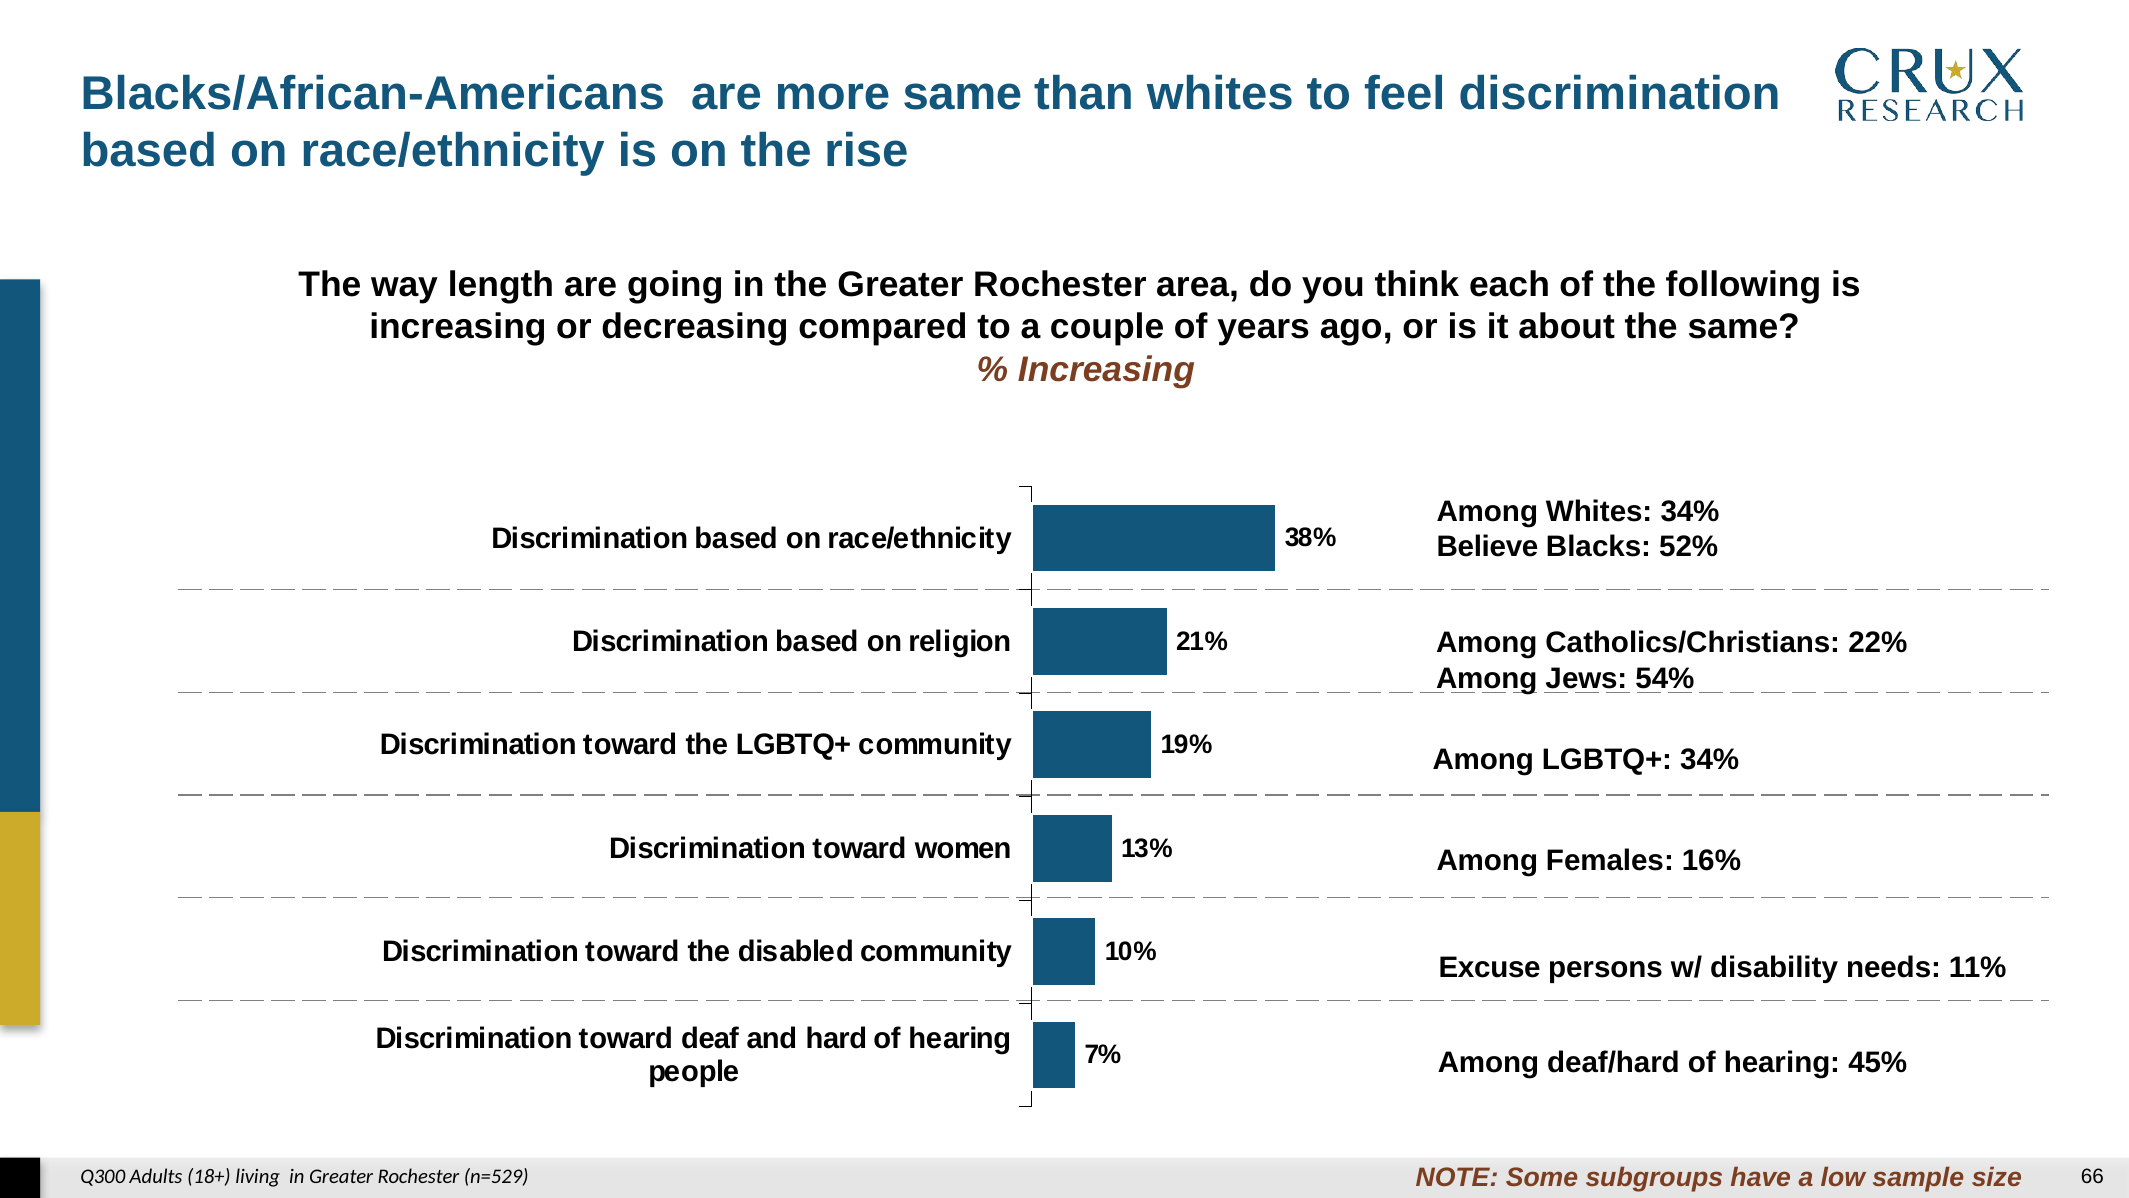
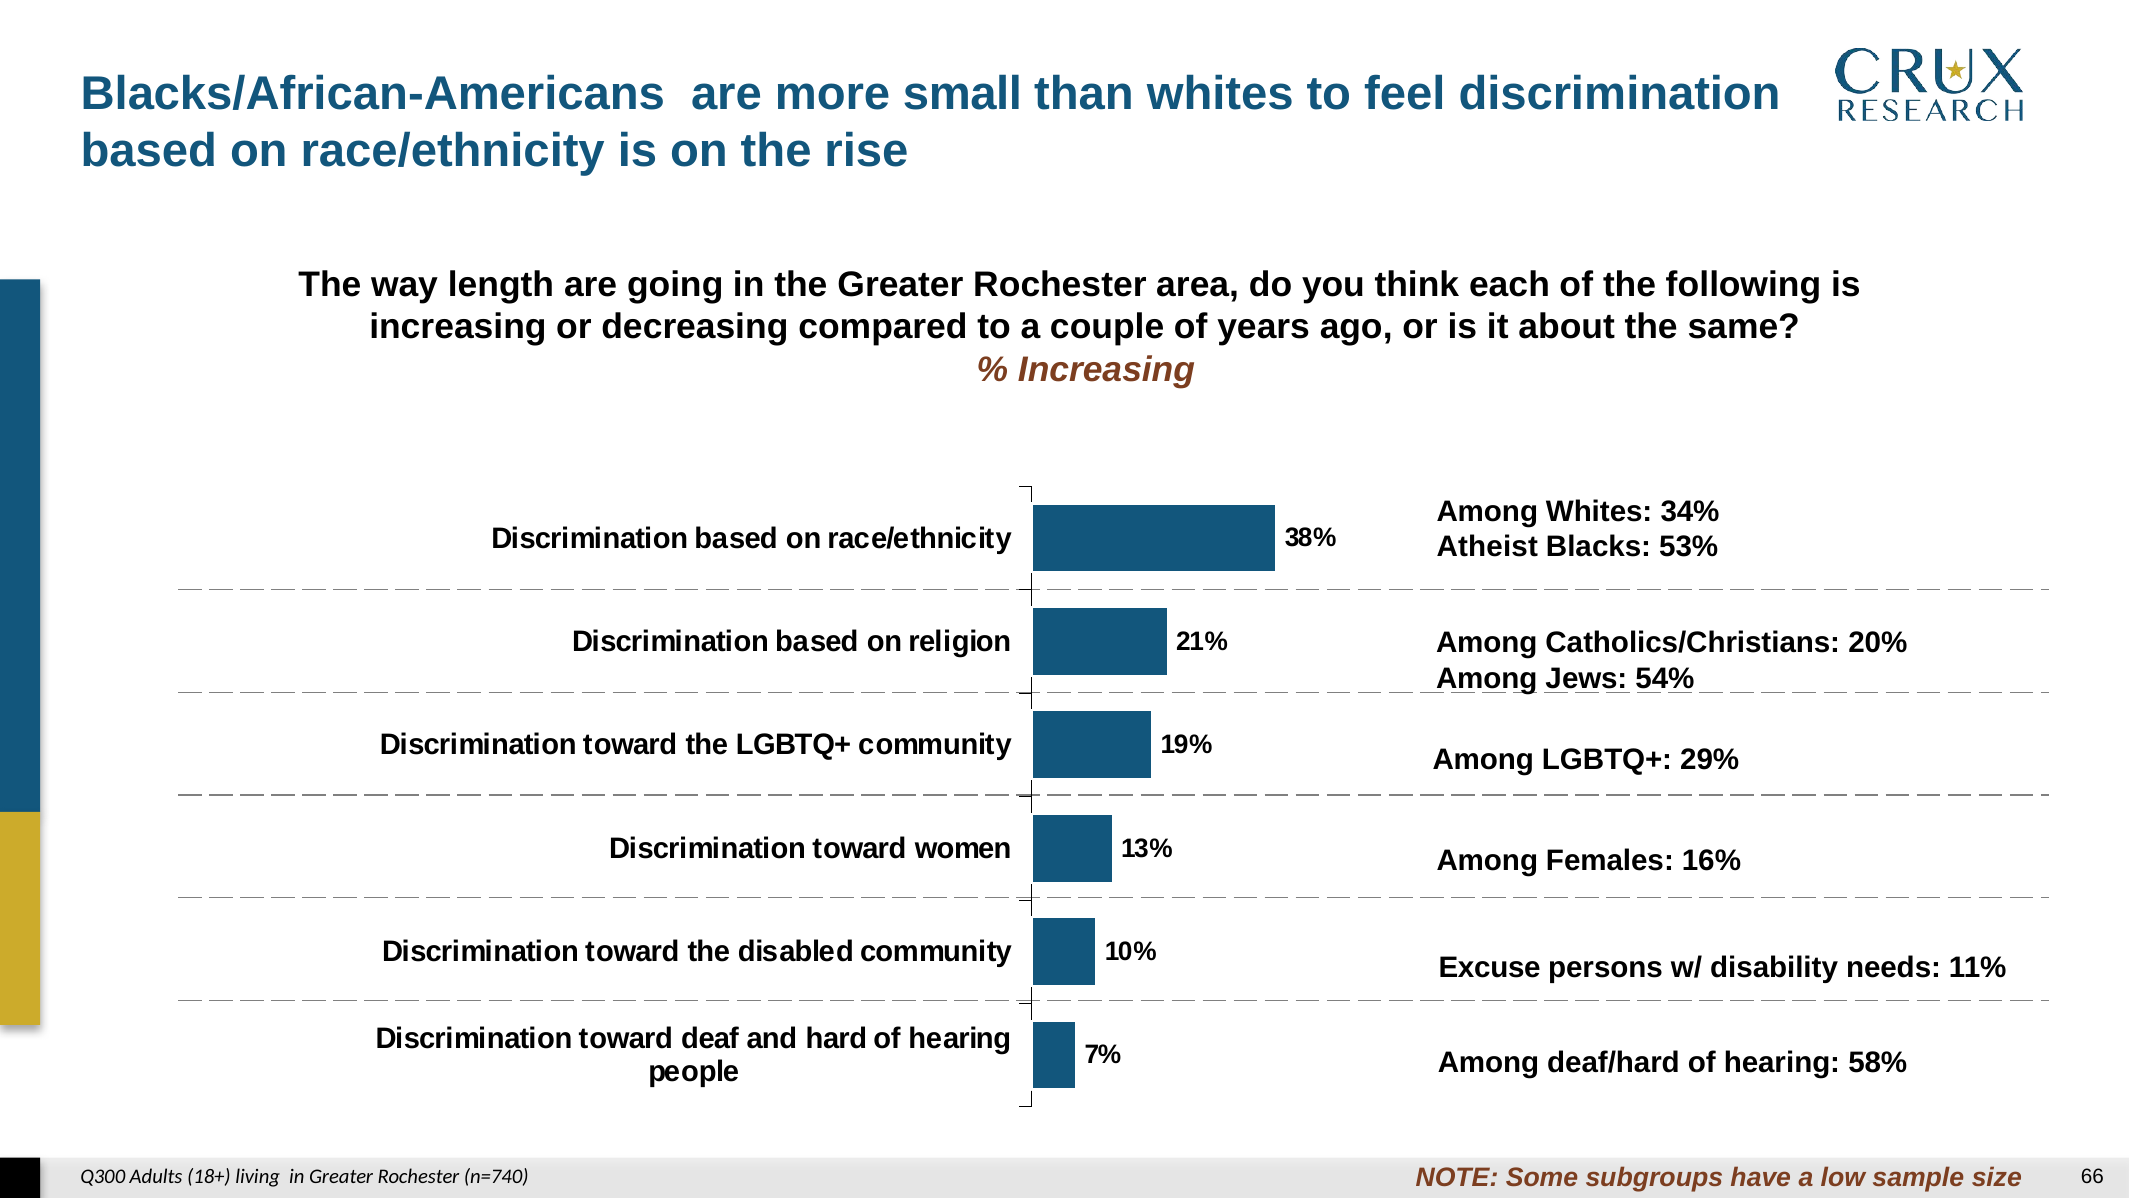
more same: same -> small
Believe: Believe -> Atheist
52%: 52% -> 53%
22%: 22% -> 20%
LGBTQ+ 34%: 34% -> 29%
45%: 45% -> 58%
n=529: n=529 -> n=740
